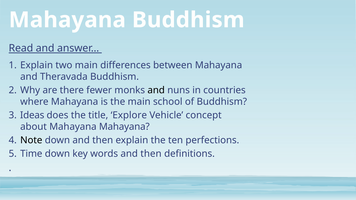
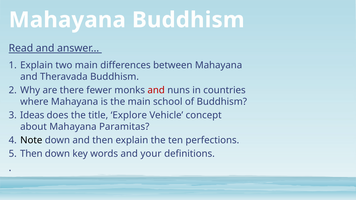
and at (156, 90) colour: black -> red
Mahayana Mahayana: Mahayana -> Paramitas
5 Time: Time -> Then
words and then: then -> your
